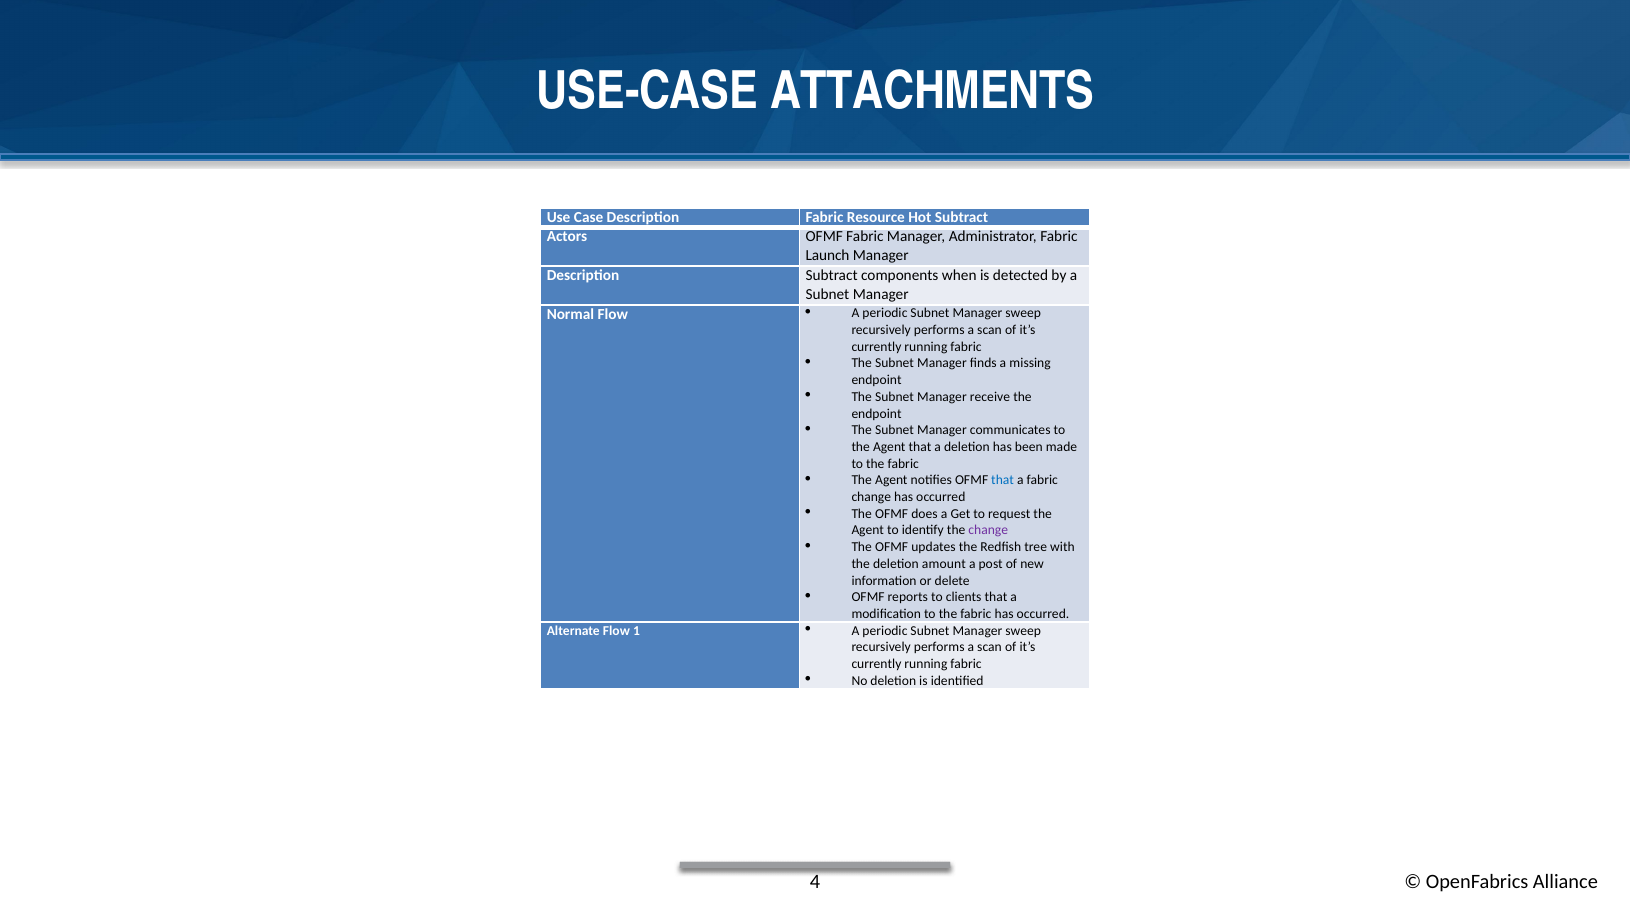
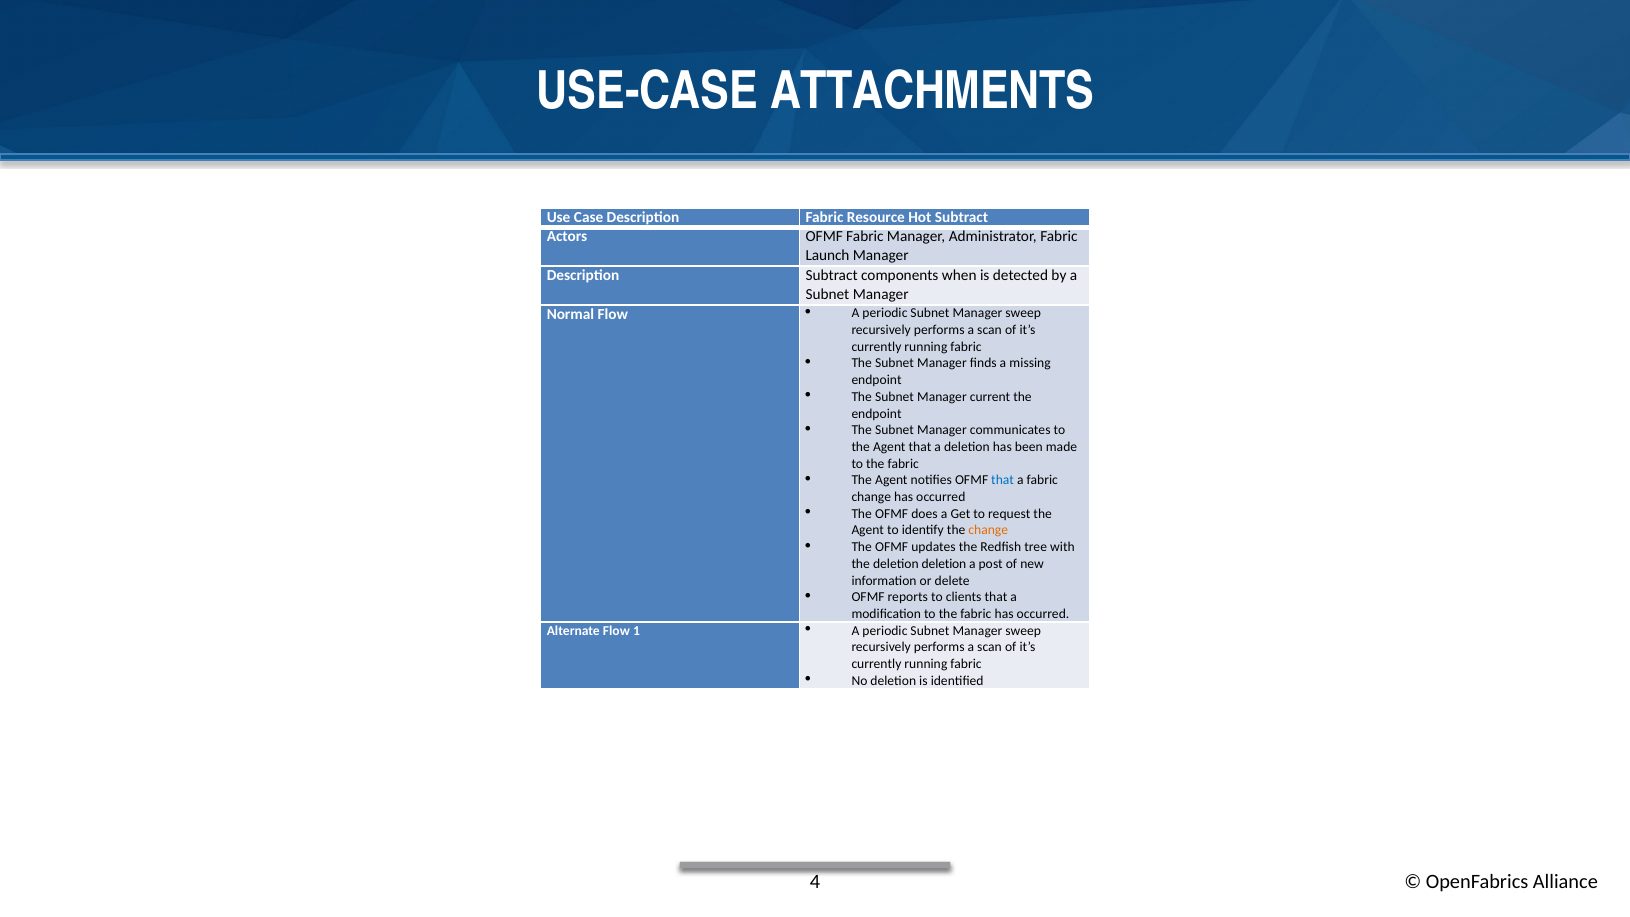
receive: receive -> current
change at (988, 530) colour: purple -> orange
deletion amount: amount -> deletion
